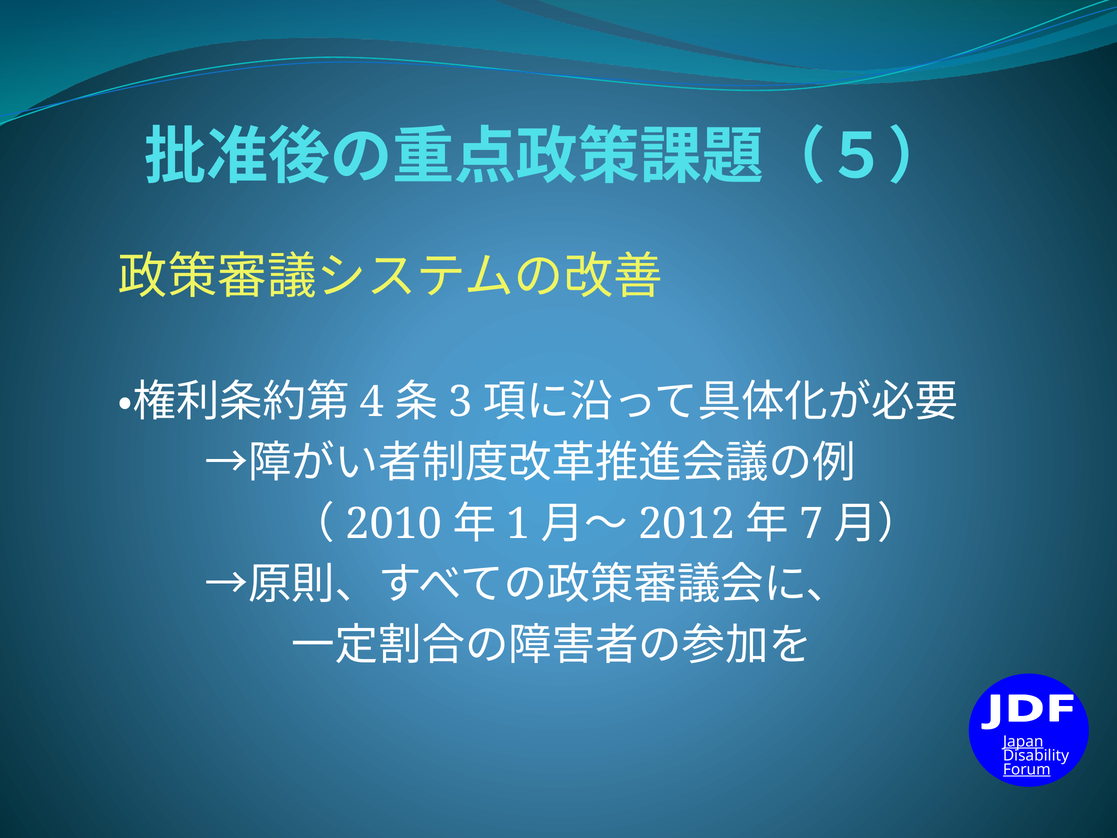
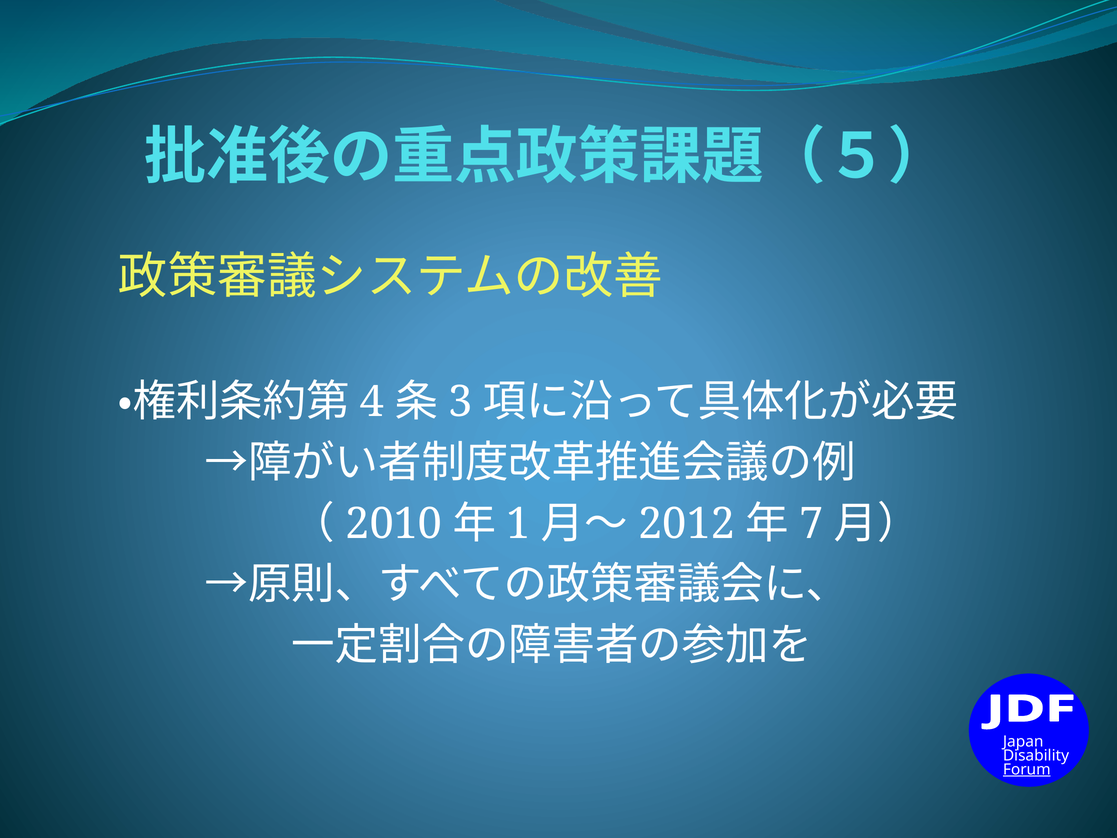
Japan underline: present -> none
